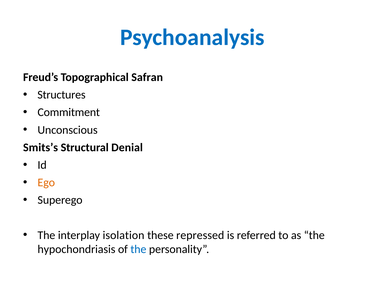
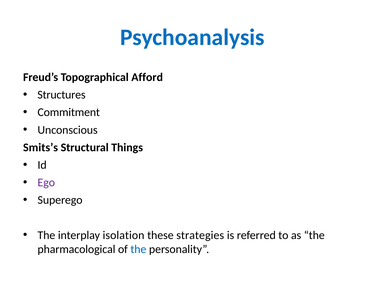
Safran: Safran -> Afford
Denial: Denial -> Things
Ego colour: orange -> purple
repressed: repressed -> strategies
hypochondriasis: hypochondriasis -> pharmacological
